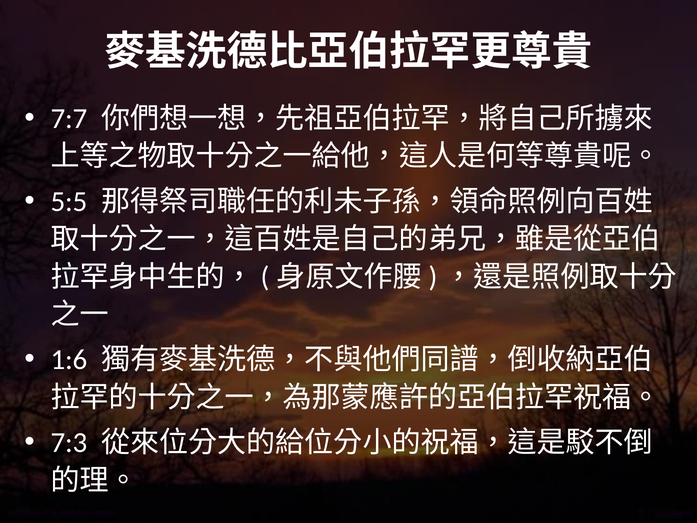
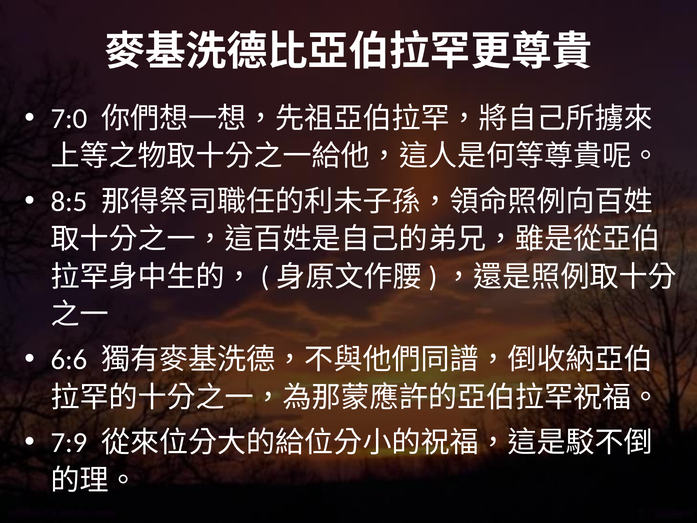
7:7: 7:7 -> 7:0
5:5: 5:5 -> 8:5
1:6: 1:6 -> 6:6
7:3: 7:3 -> 7:9
